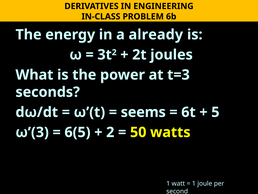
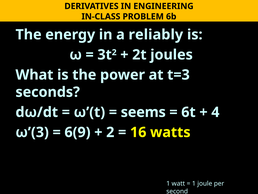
already: already -> reliably
5: 5 -> 4
6(5: 6(5 -> 6(9
50: 50 -> 16
